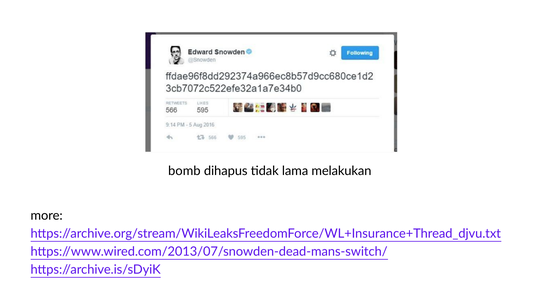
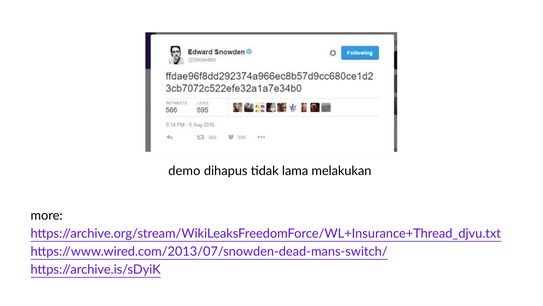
bomb: bomb -> demo
